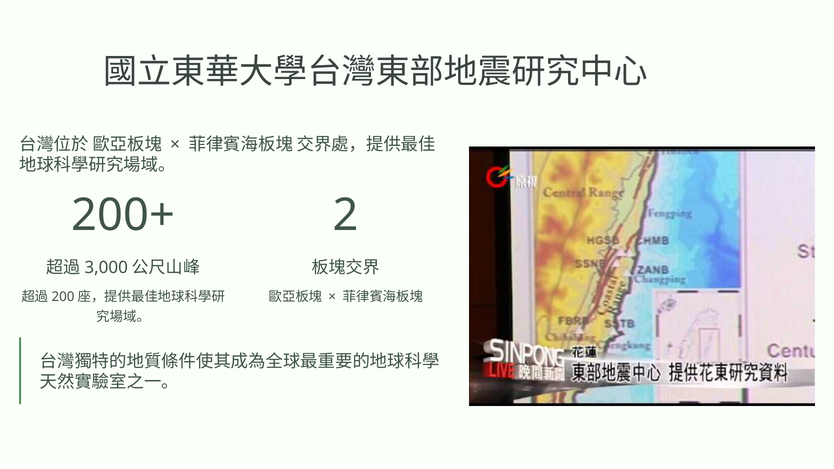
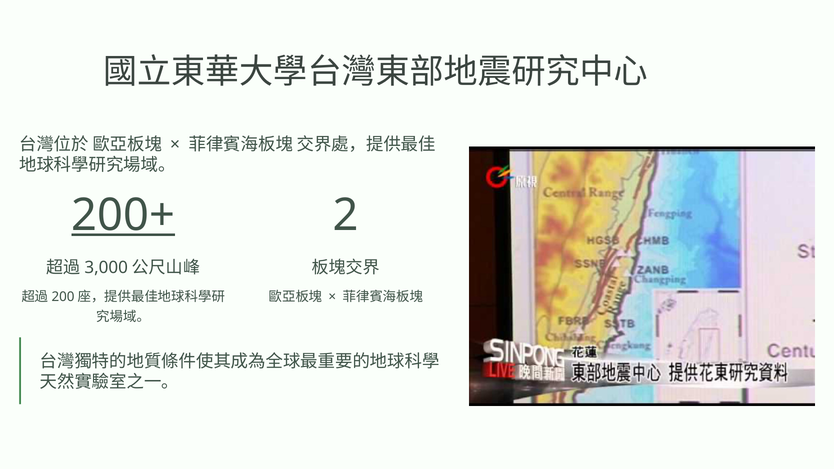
200+ underline: none -> present
